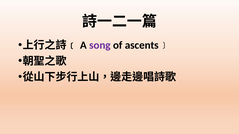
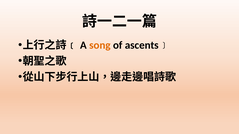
song colour: purple -> orange
